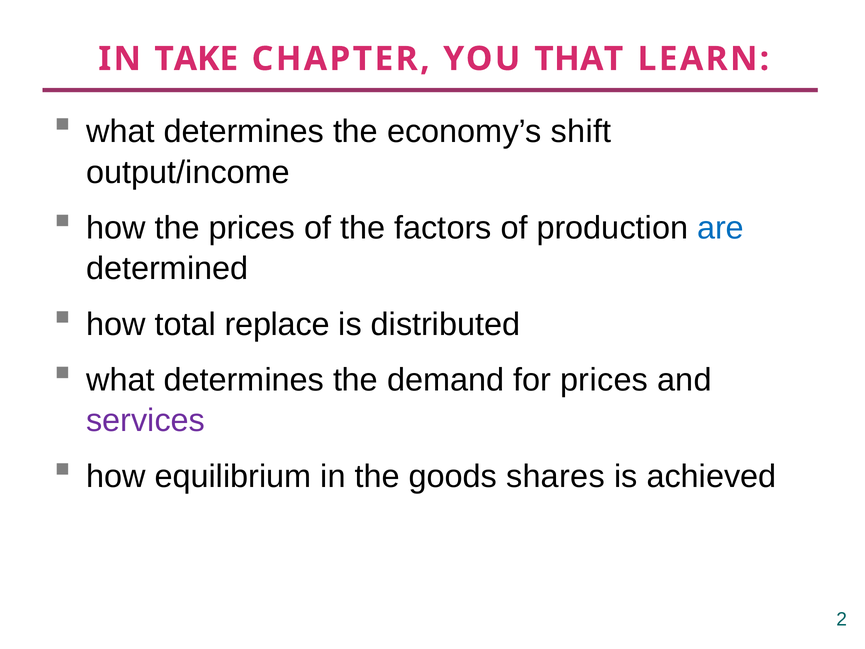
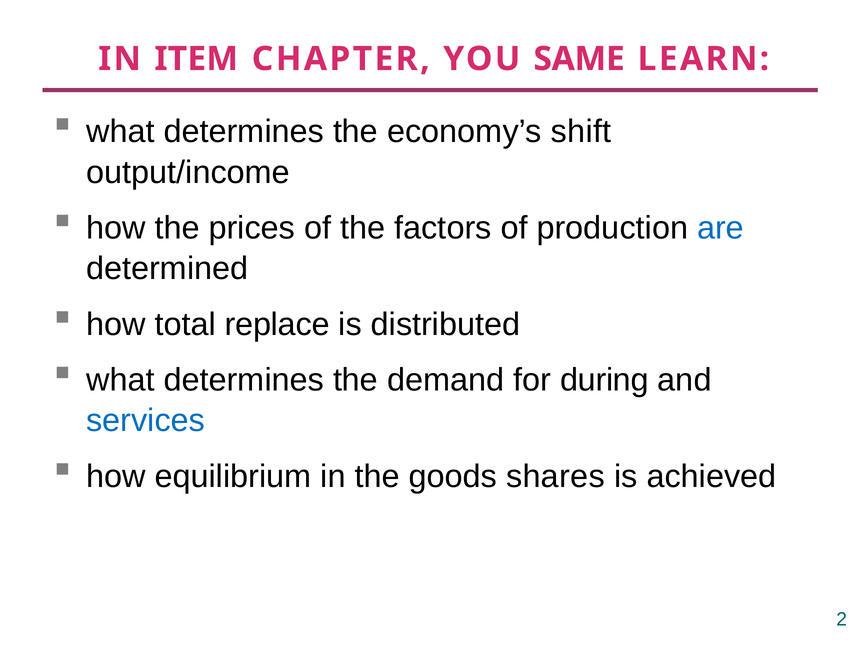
TAKE: TAKE -> ITEM
THAT: THAT -> SAME
for prices: prices -> during
services colour: purple -> blue
